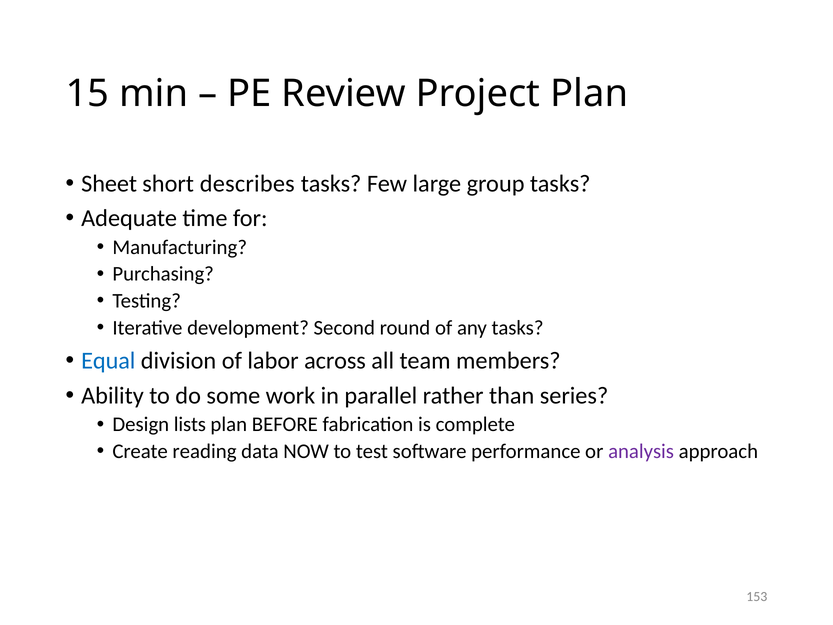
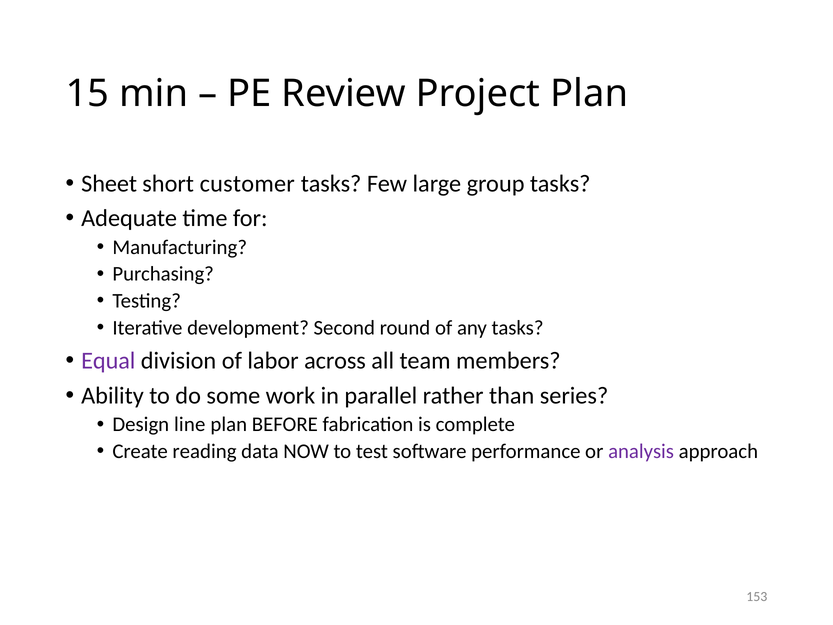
describes: describes -> customer
Equal colour: blue -> purple
lists: lists -> line
